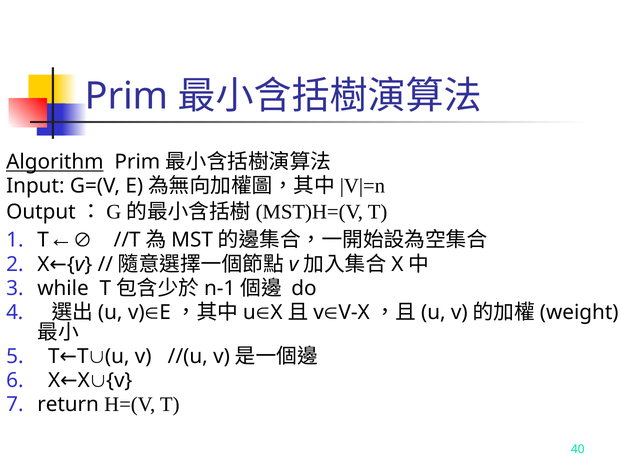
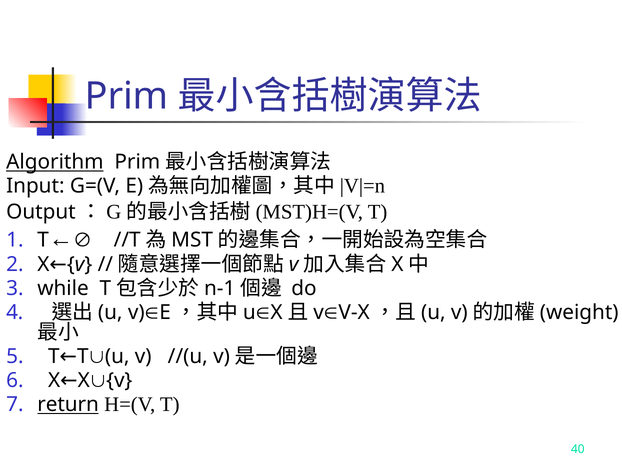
return underline: none -> present
